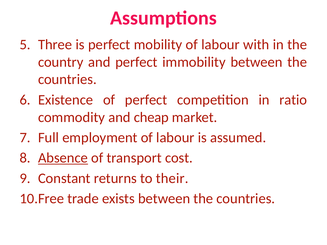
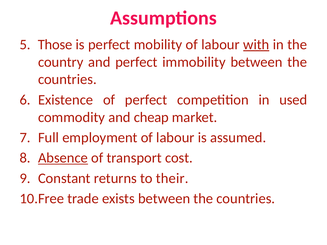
Three: Three -> Those
with underline: none -> present
ratio: ratio -> used
